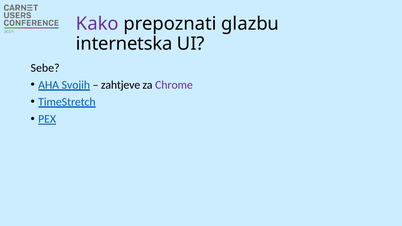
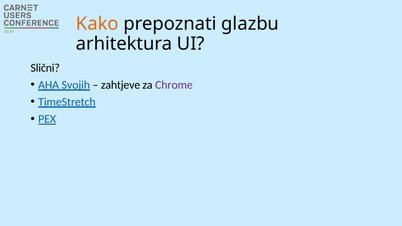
Kako colour: purple -> orange
internetska: internetska -> arhitektura
Sebe: Sebe -> Slični
